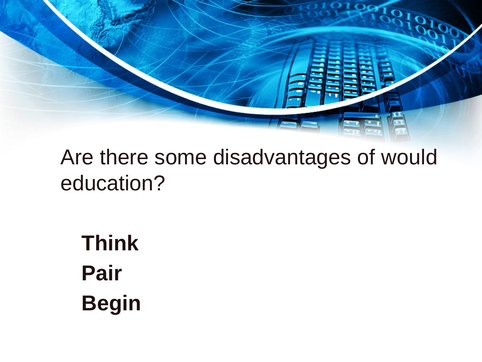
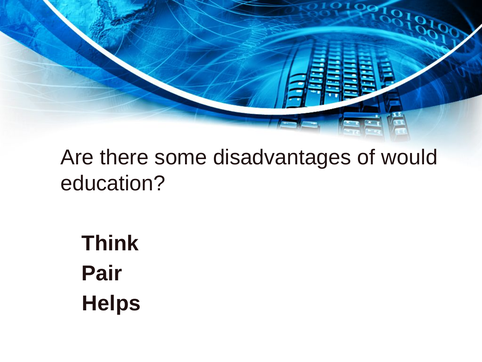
Begin: Begin -> Helps
